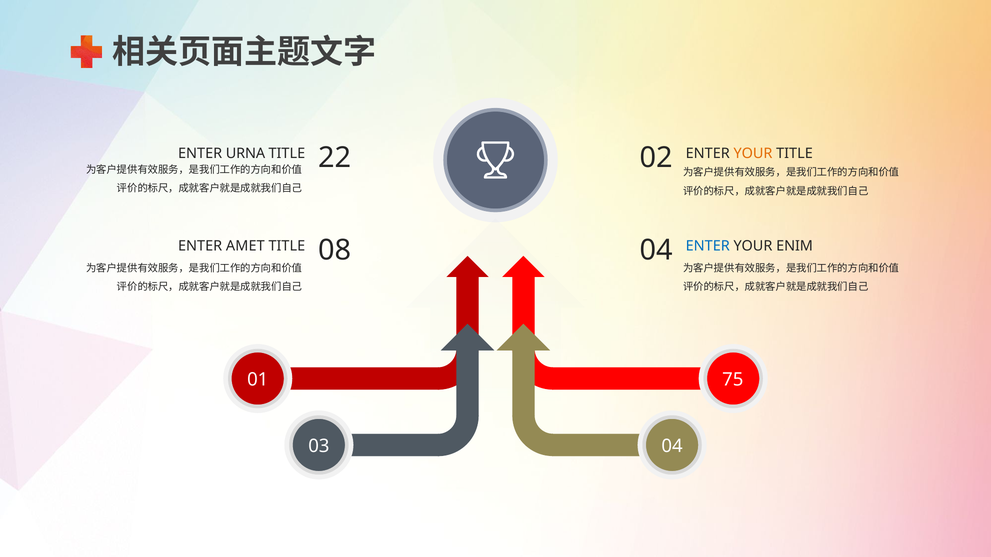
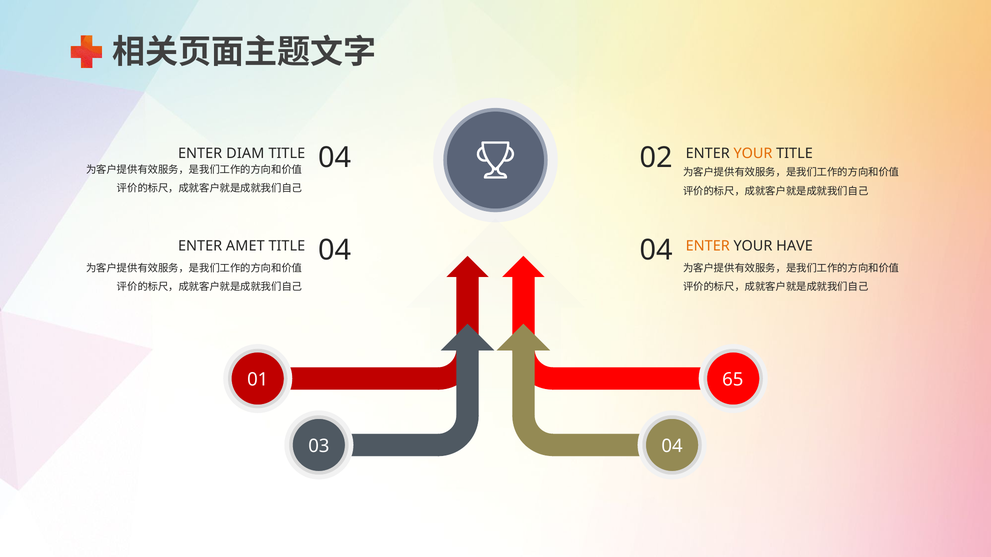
URNA: URNA -> DIAM
22 at (335, 158): 22 -> 04
08 at (335, 250): 08 -> 04
ENTER at (708, 246) colour: blue -> orange
ENIM: ENIM -> HAVE
75: 75 -> 65
